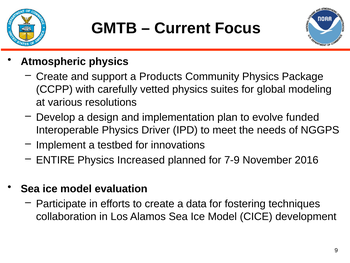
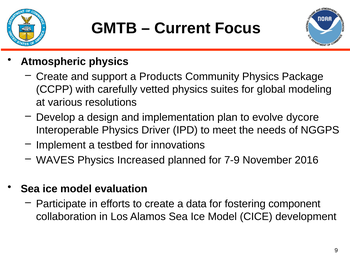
funded: funded -> dycore
ENTIRE: ENTIRE -> WAVES
techniques: techniques -> component
